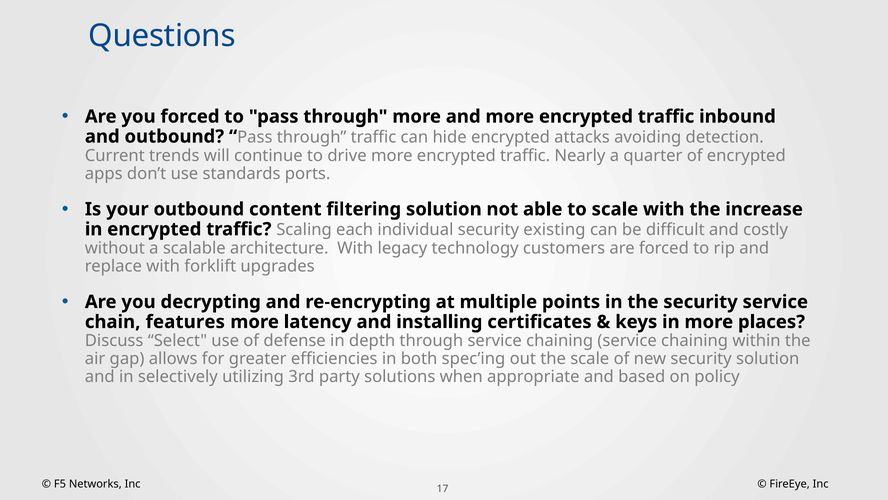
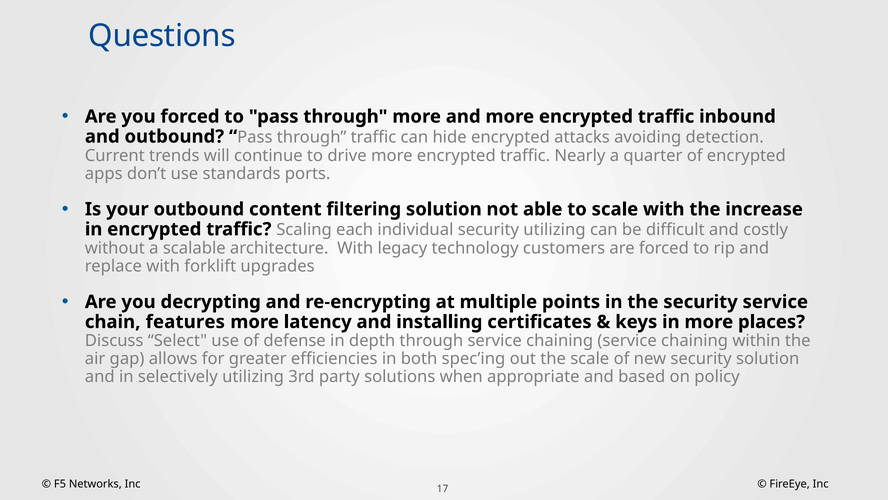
security existing: existing -> utilizing
